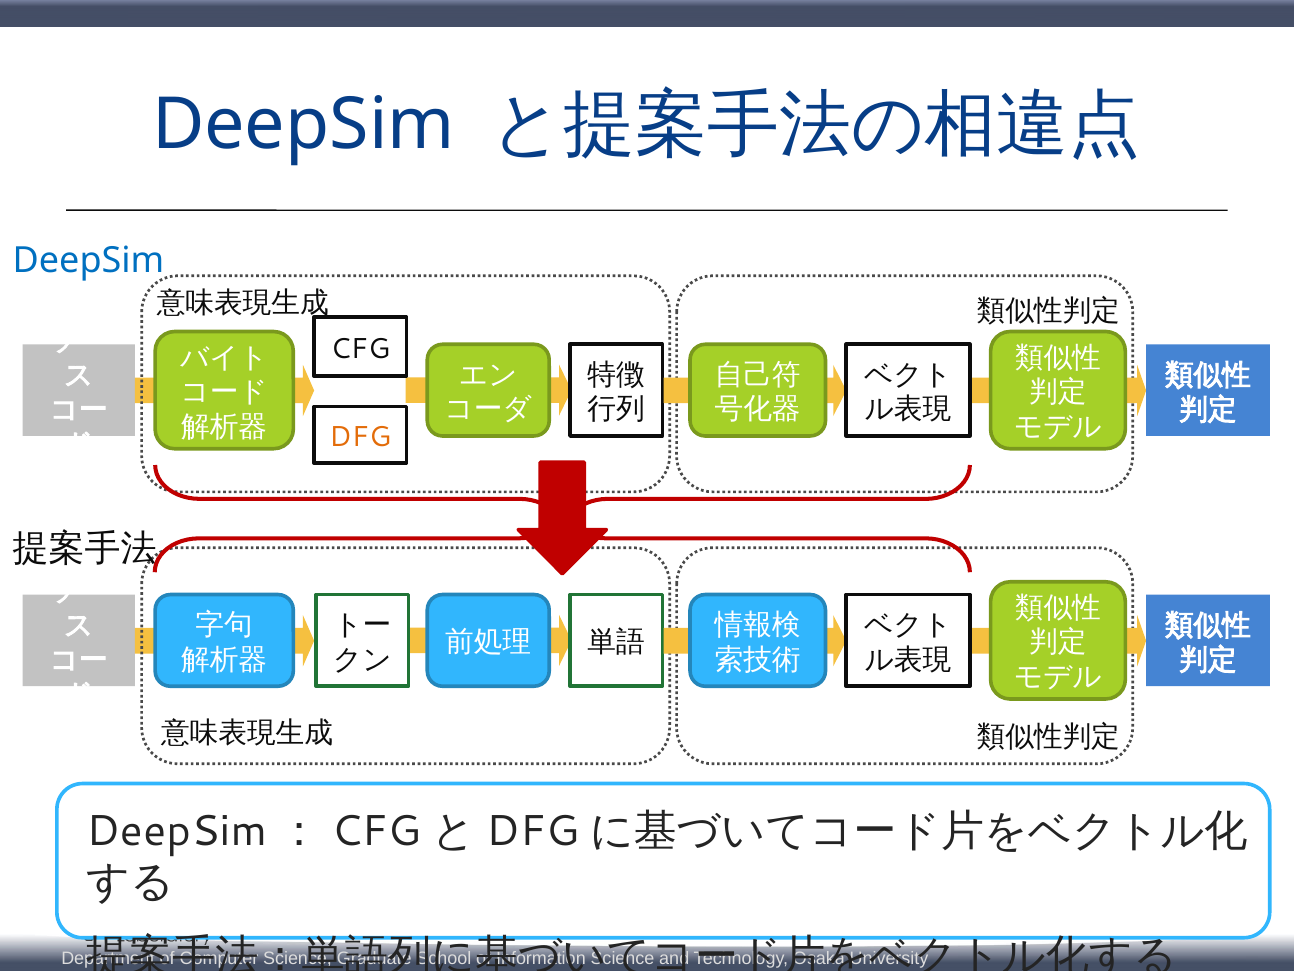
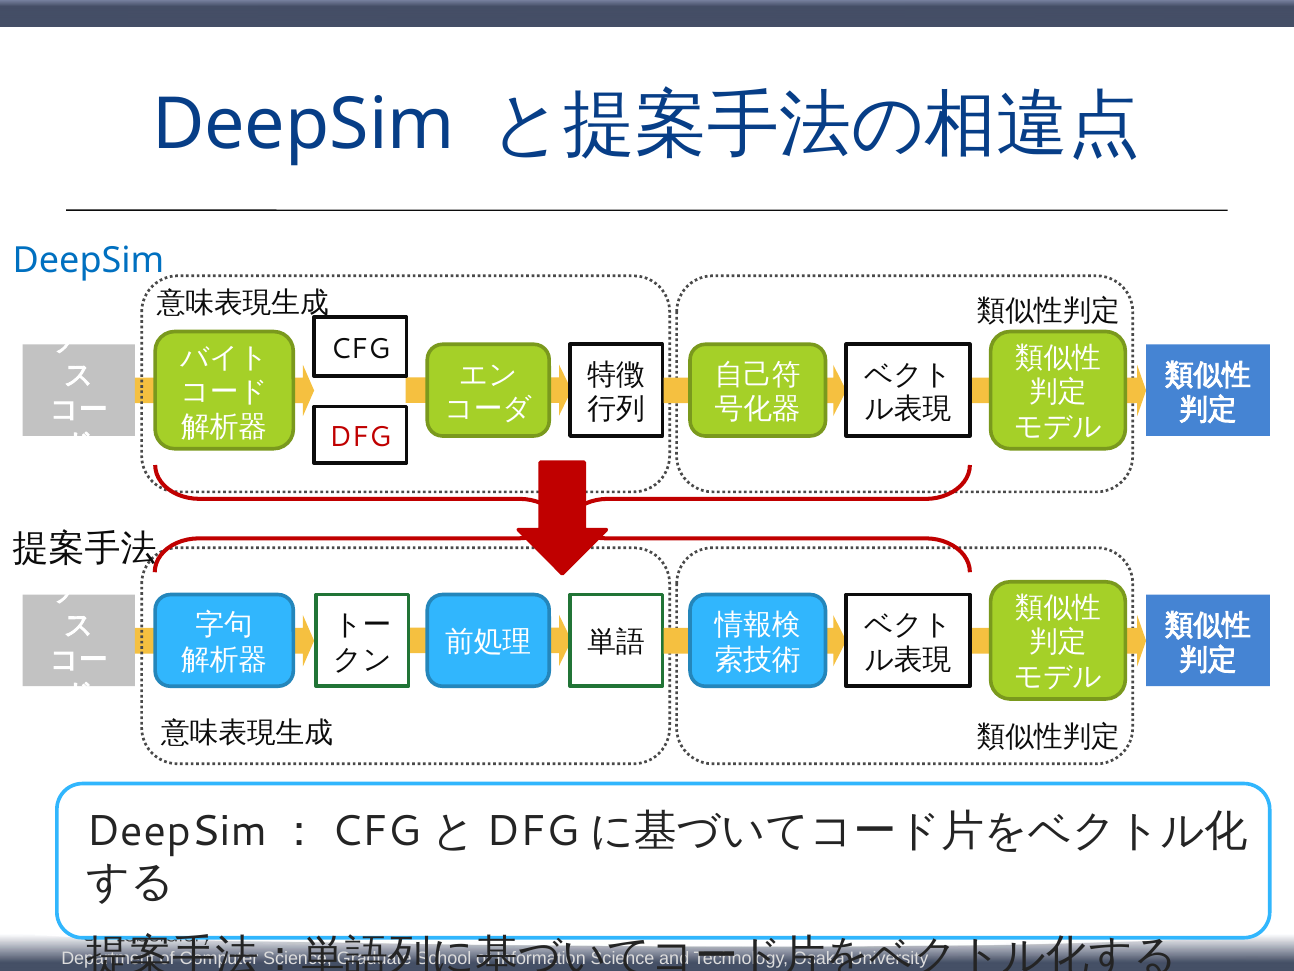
DFG colour: orange -> red
